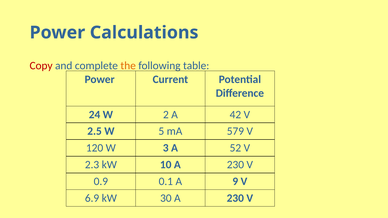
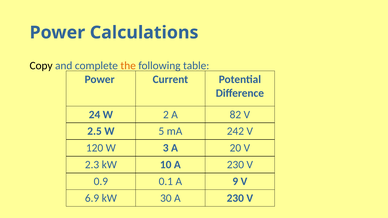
Copy colour: red -> black
42: 42 -> 82
579: 579 -> 242
52: 52 -> 20
